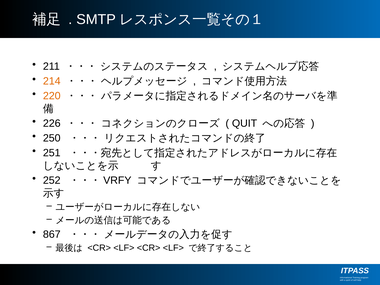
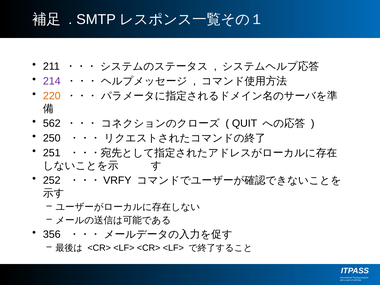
214 colour: orange -> purple
226: 226 -> 562
867: 867 -> 356
